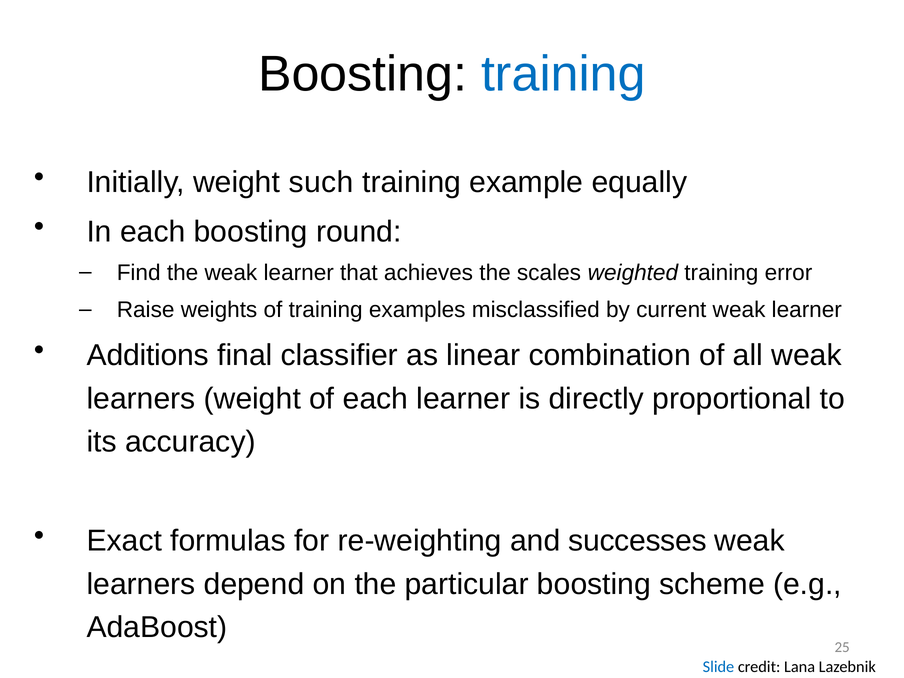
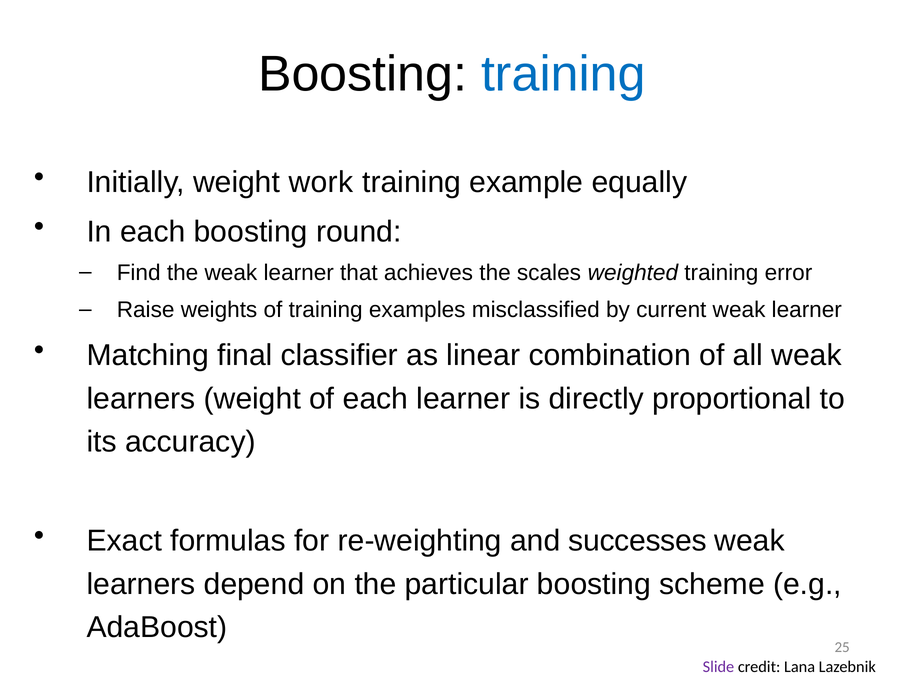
such: such -> work
Additions: Additions -> Matching
Slide colour: blue -> purple
